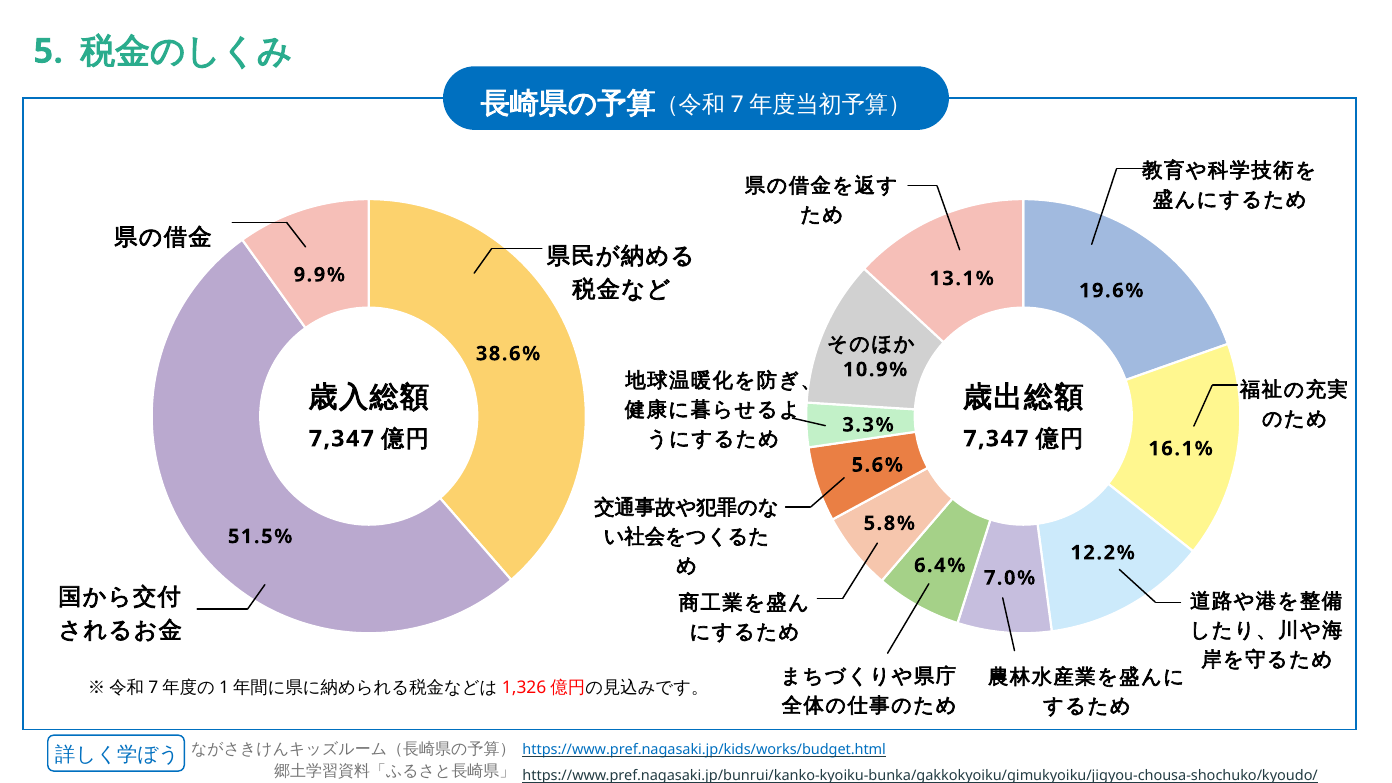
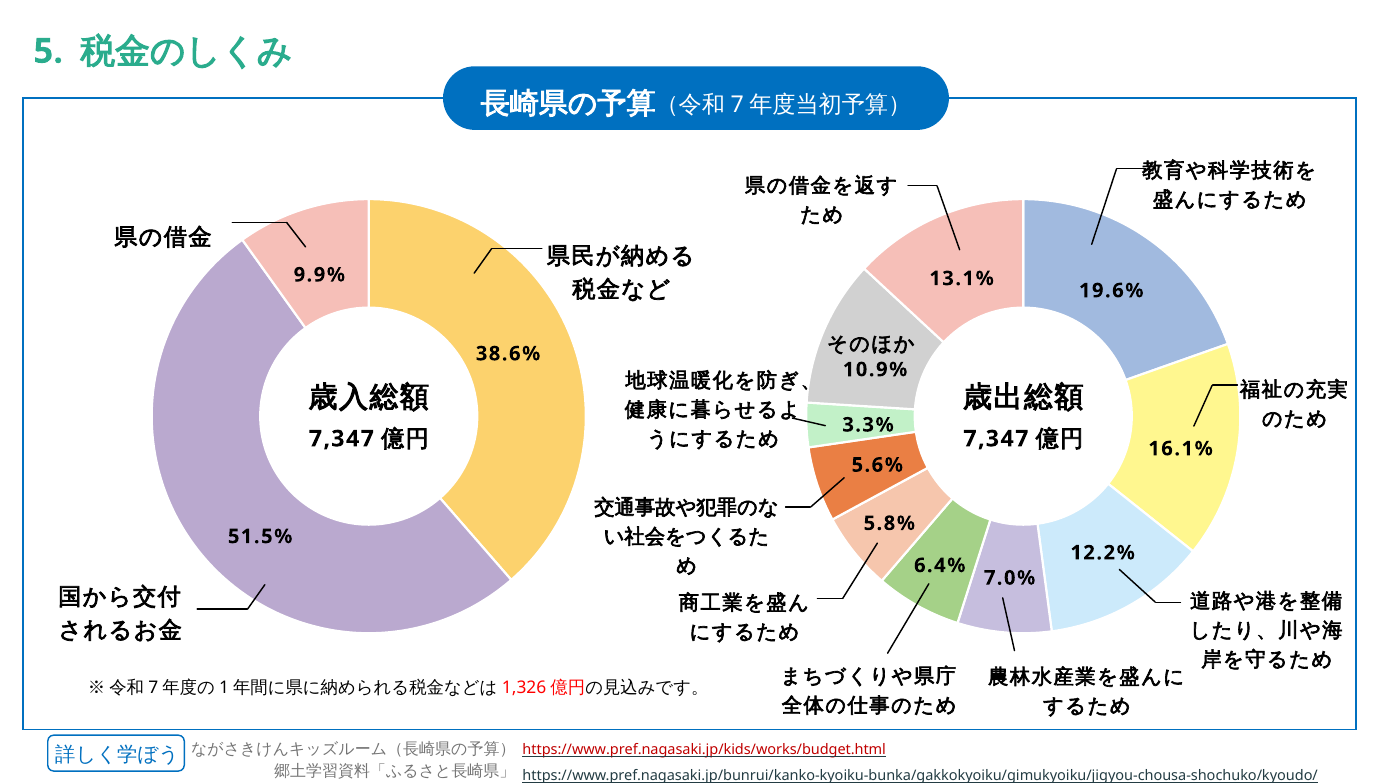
https://www.pref.nagasaki.jp/kids/works/budget.html colour: blue -> red
